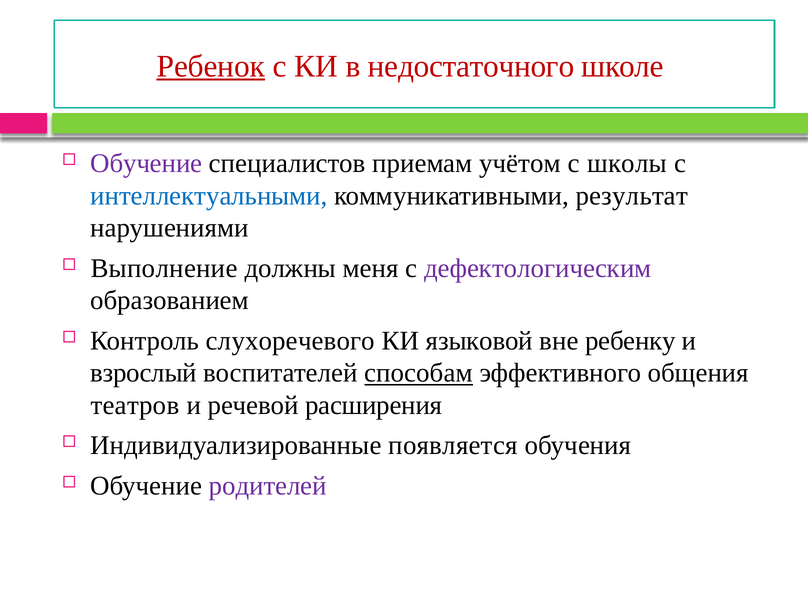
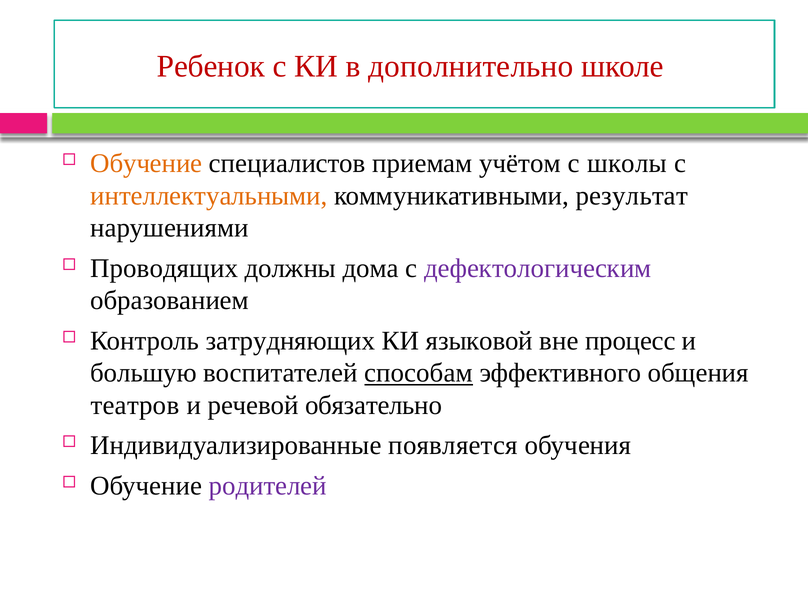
Ребенок underline: present -> none
недостаточного: недостаточного -> дополнительно
Обучение at (146, 163) colour: purple -> orange
интеллектуальными colour: blue -> orange
Выполнение: Выполнение -> Проводящих
меня: меня -> дома
слухоречевого: слухоречевого -> затрудняющих
ребенку: ребенку -> процесс
взрослый: взрослый -> большую
расширения: расширения -> обязательно
